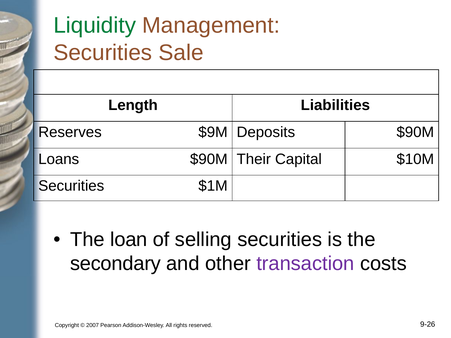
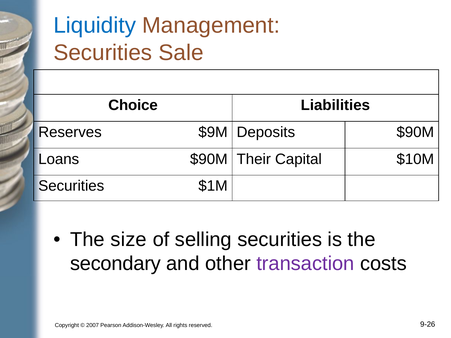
Liquidity colour: green -> blue
Length: Length -> Choice
loan: loan -> size
